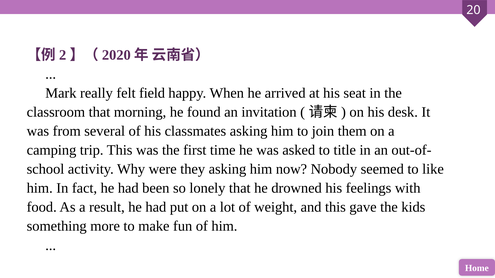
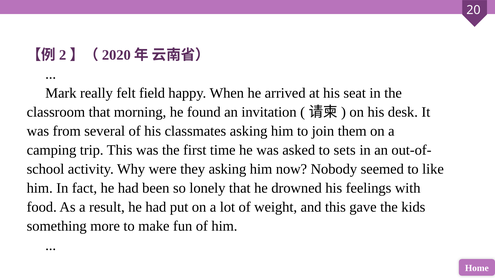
title: title -> sets
